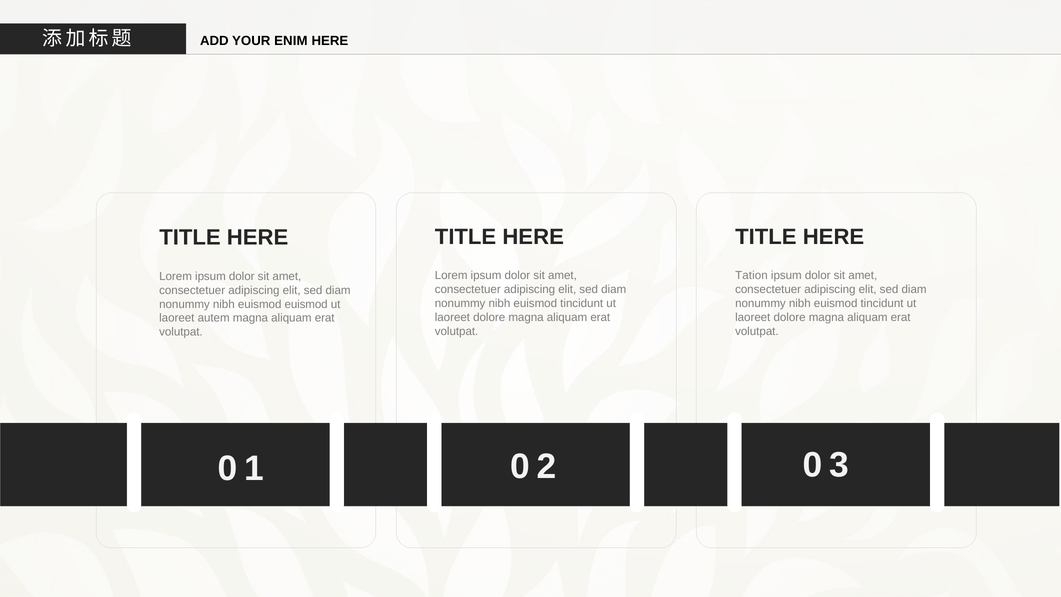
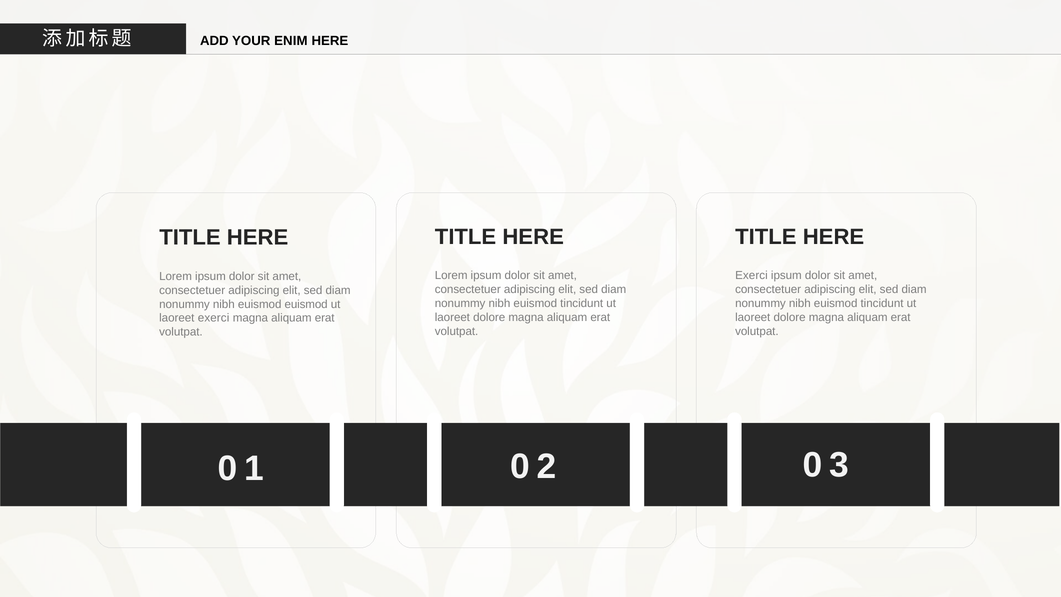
Tation at (751, 276): Tation -> Exerci
laoreet autem: autem -> exerci
